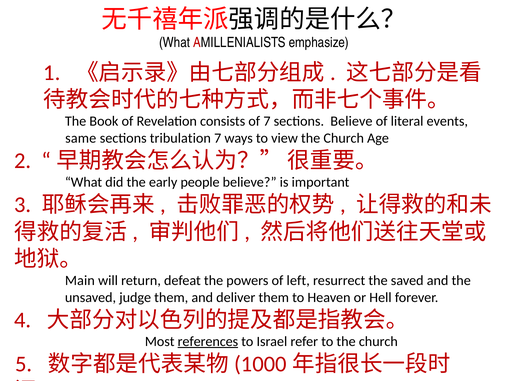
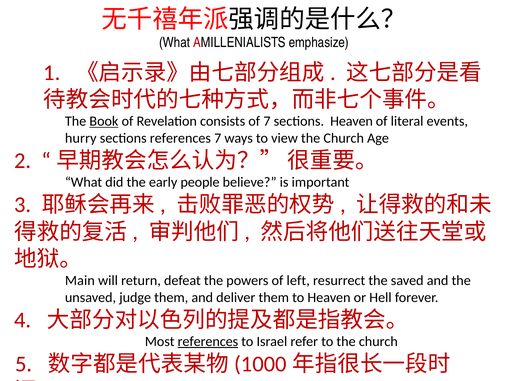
Book underline: none -> present
sections Believe: Believe -> Heaven
same: same -> hurry
sections tribulation: tribulation -> references
